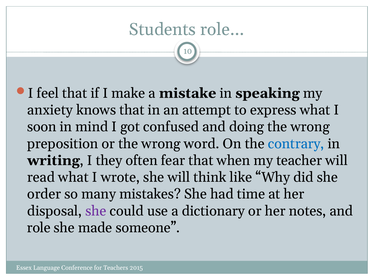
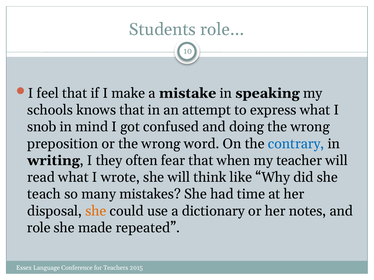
anxiety: anxiety -> schools
soon: soon -> snob
order: order -> teach
she at (96, 211) colour: purple -> orange
someone: someone -> repeated
